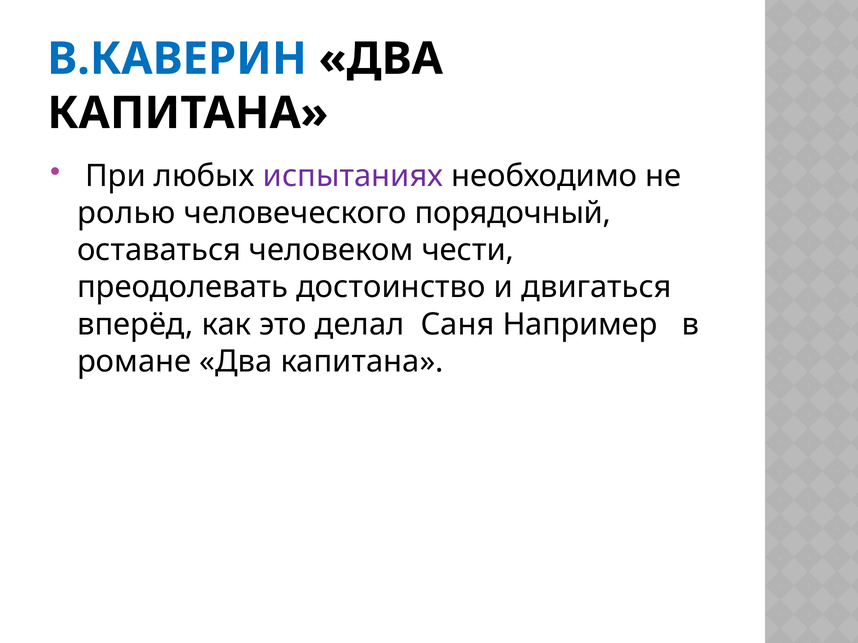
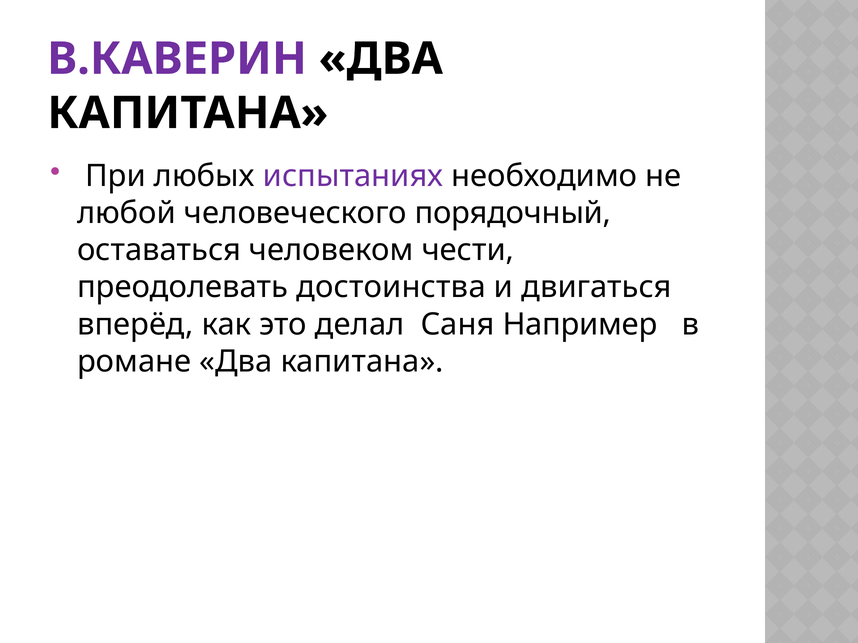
В.КАВЕРИН colour: blue -> purple
ролью: ролью -> любой
достоинство: достоинство -> достоинства
